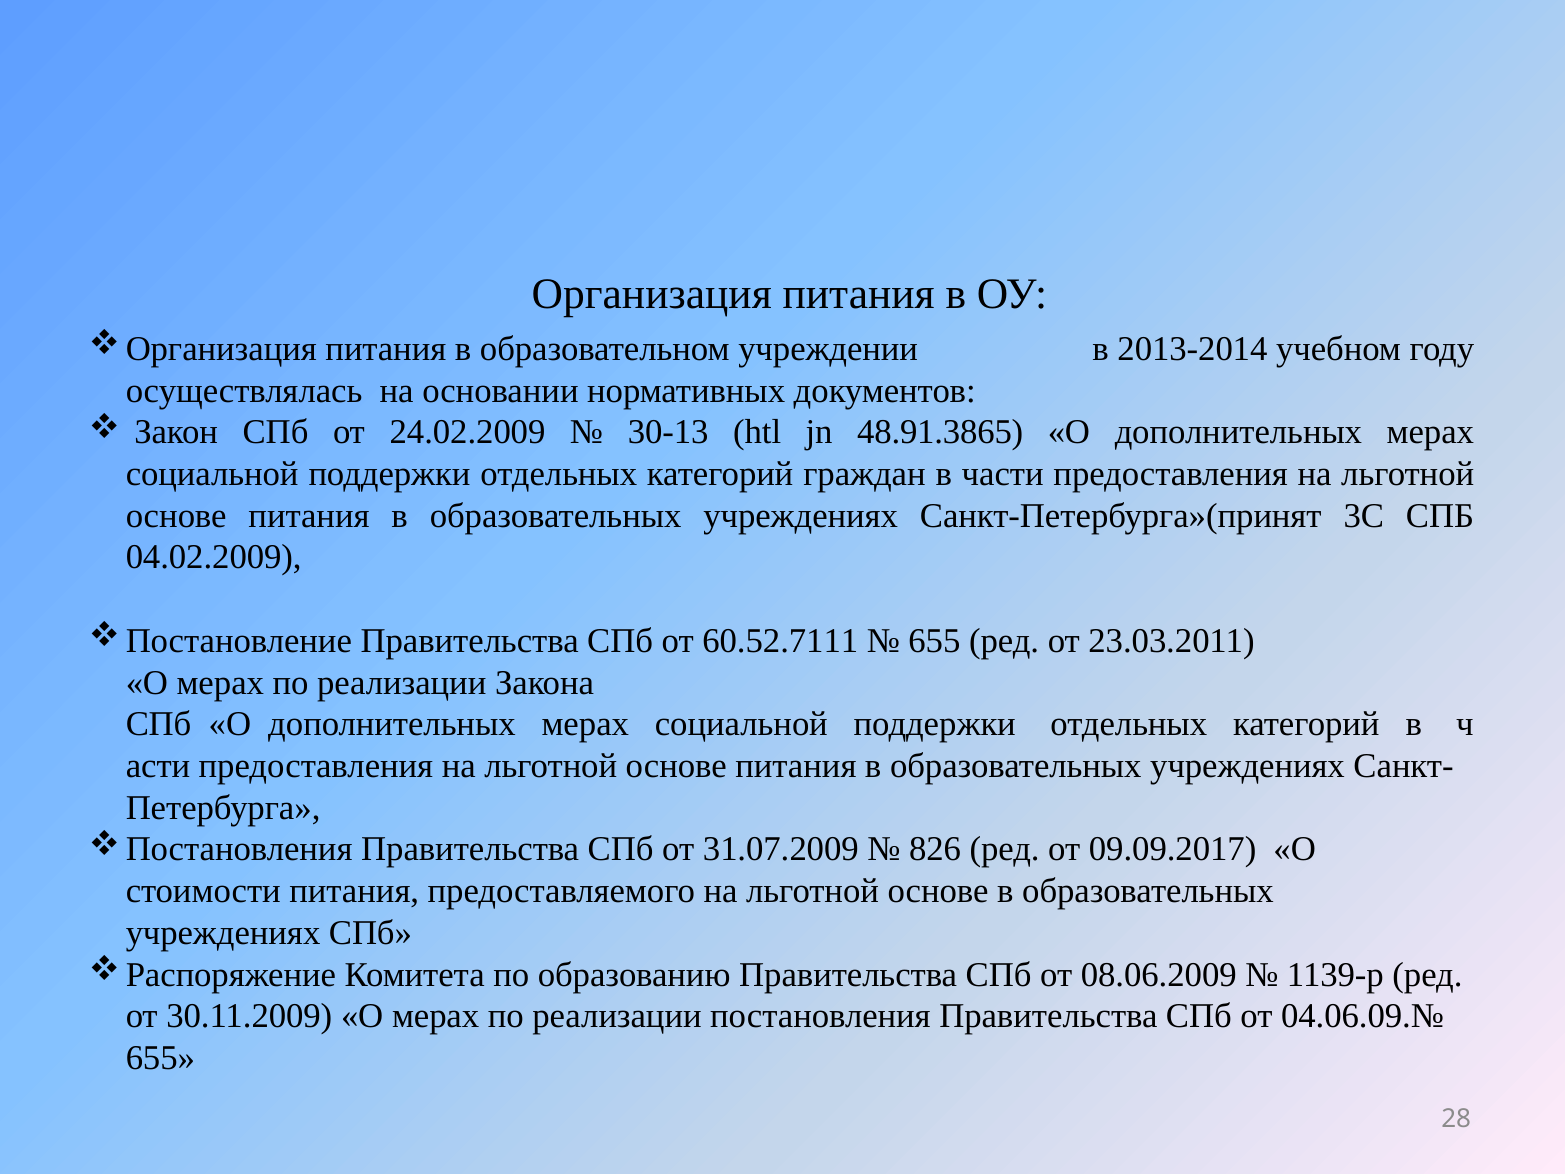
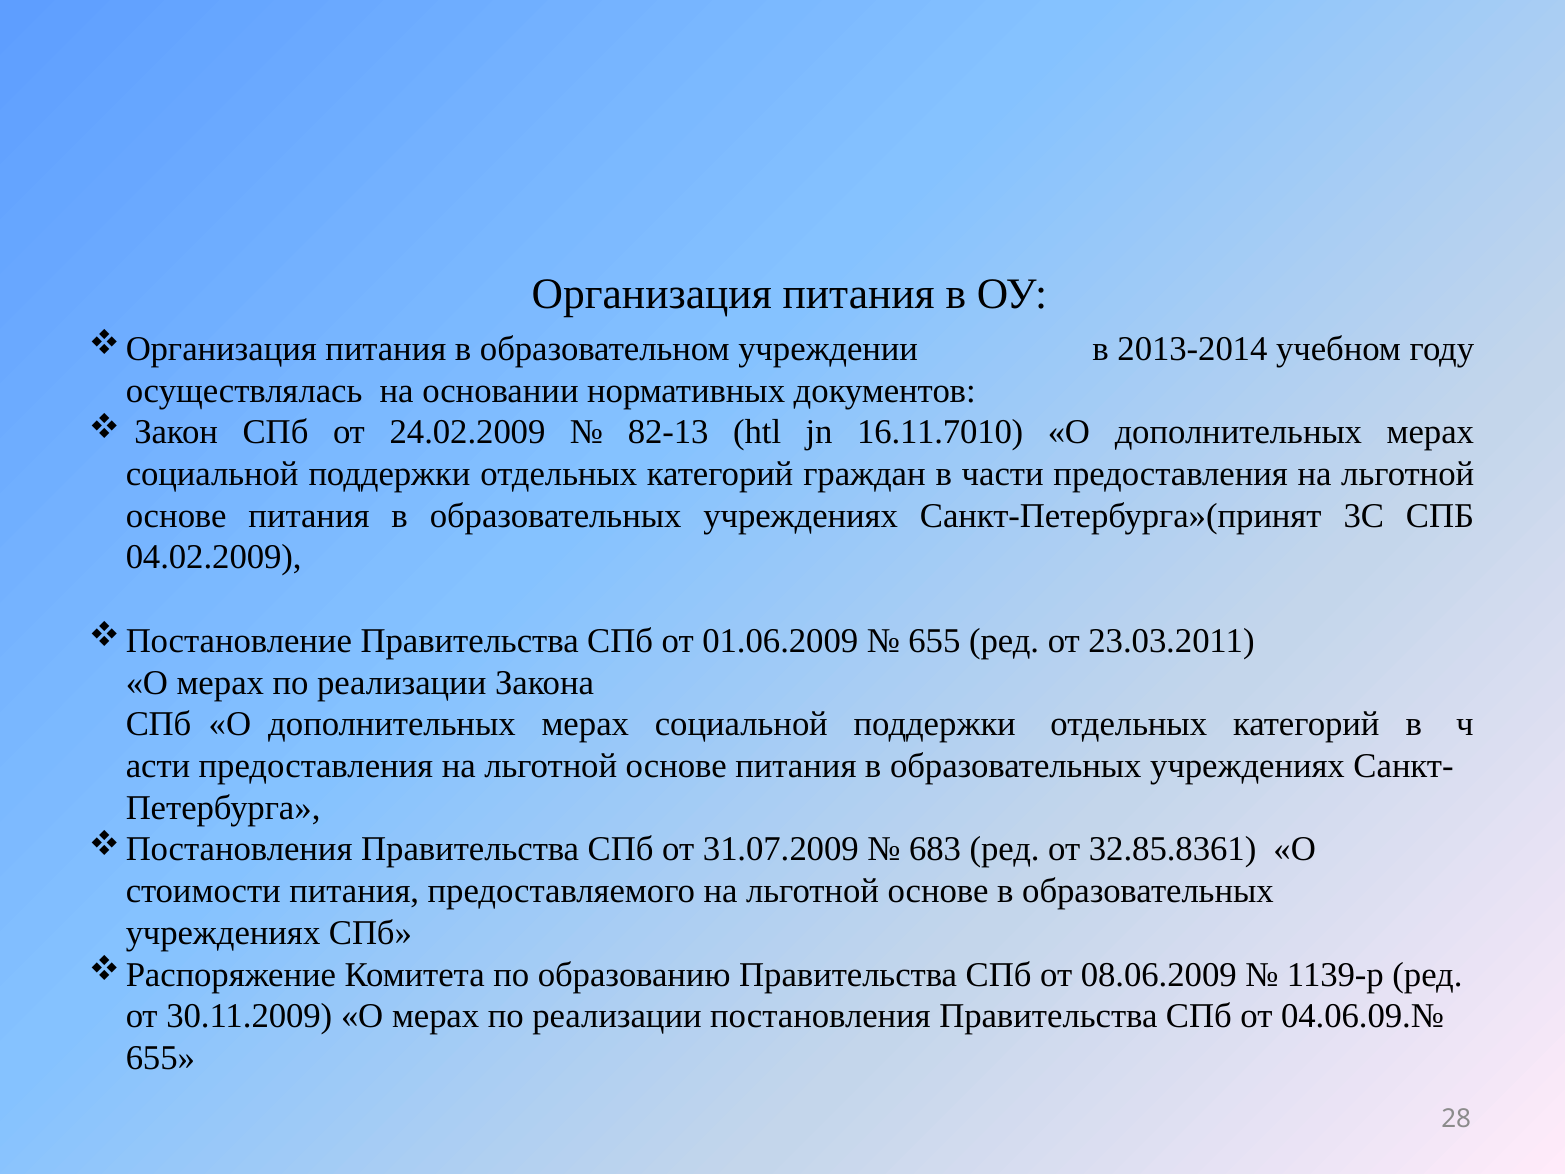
30-13: 30-13 -> 82-13
48.91.3865: 48.91.3865 -> 16.11.7010
60.52.7111: 60.52.7111 -> 01.06.2009
826: 826 -> 683
09.09.2017: 09.09.2017 -> 32.85.8361
